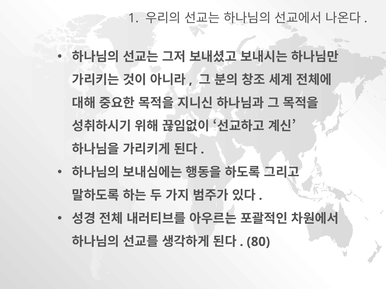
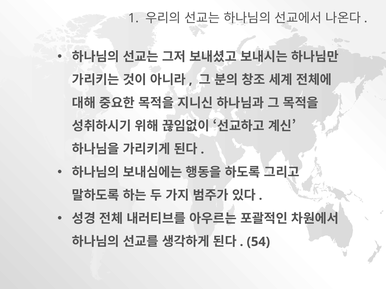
80: 80 -> 54
